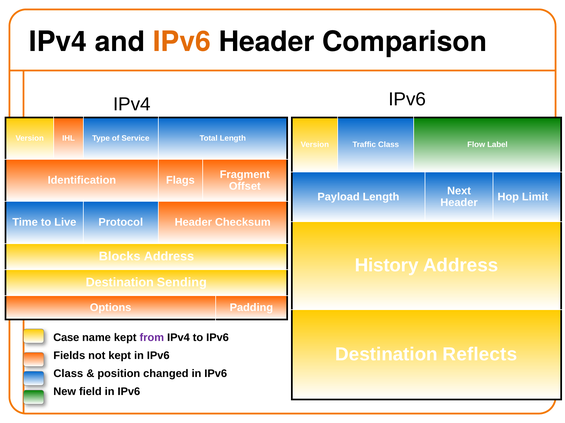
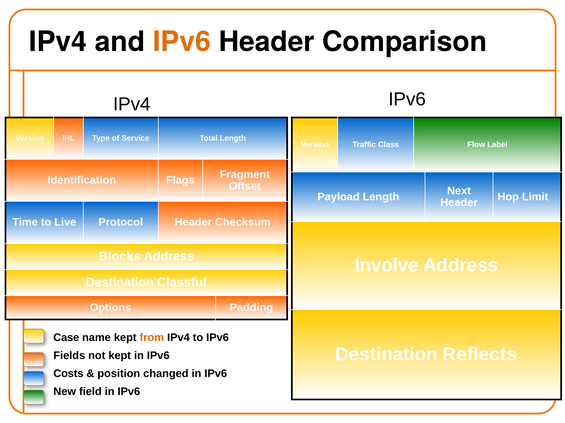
History: History -> Involve
Sending: Sending -> Classful
from colour: purple -> orange
Class at (68, 374): Class -> Costs
